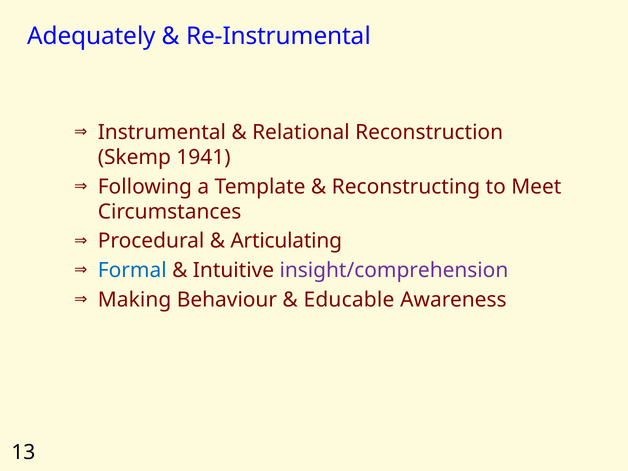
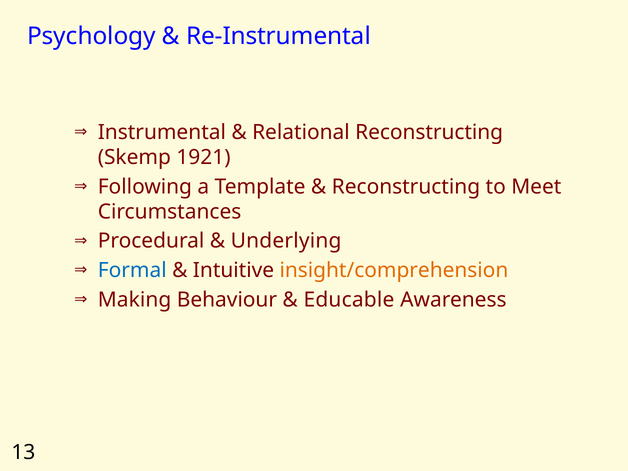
Adequately: Adequately -> Psychology
Relational Reconstruction: Reconstruction -> Reconstructing
1941: 1941 -> 1921
Articulating: Articulating -> Underlying
insight/comprehension colour: purple -> orange
